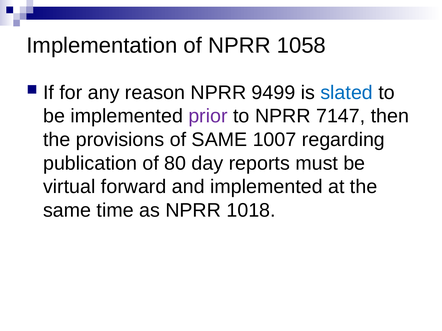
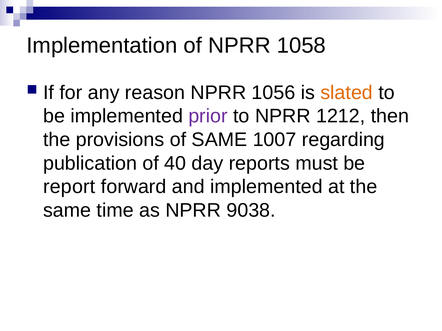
9499: 9499 -> 1056
slated colour: blue -> orange
7147: 7147 -> 1212
80: 80 -> 40
virtual: virtual -> report
1018: 1018 -> 9038
